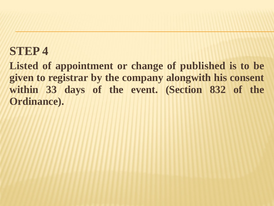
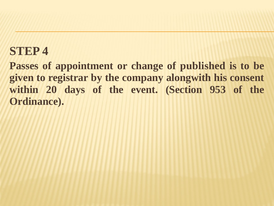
Listed: Listed -> Passes
33: 33 -> 20
832: 832 -> 953
